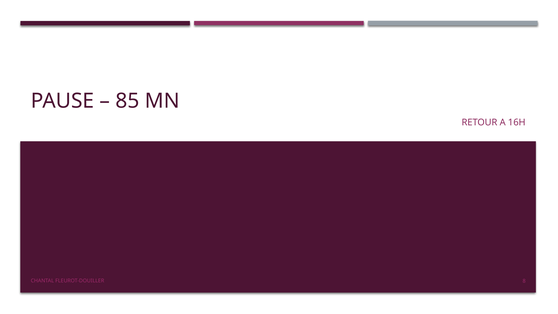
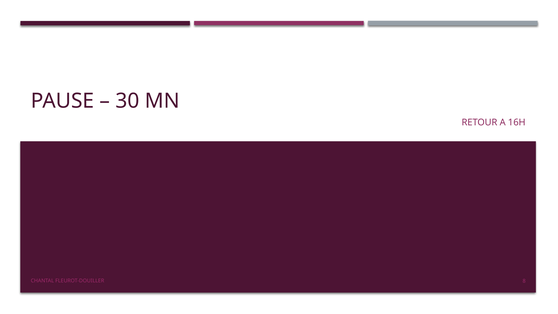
85: 85 -> 30
